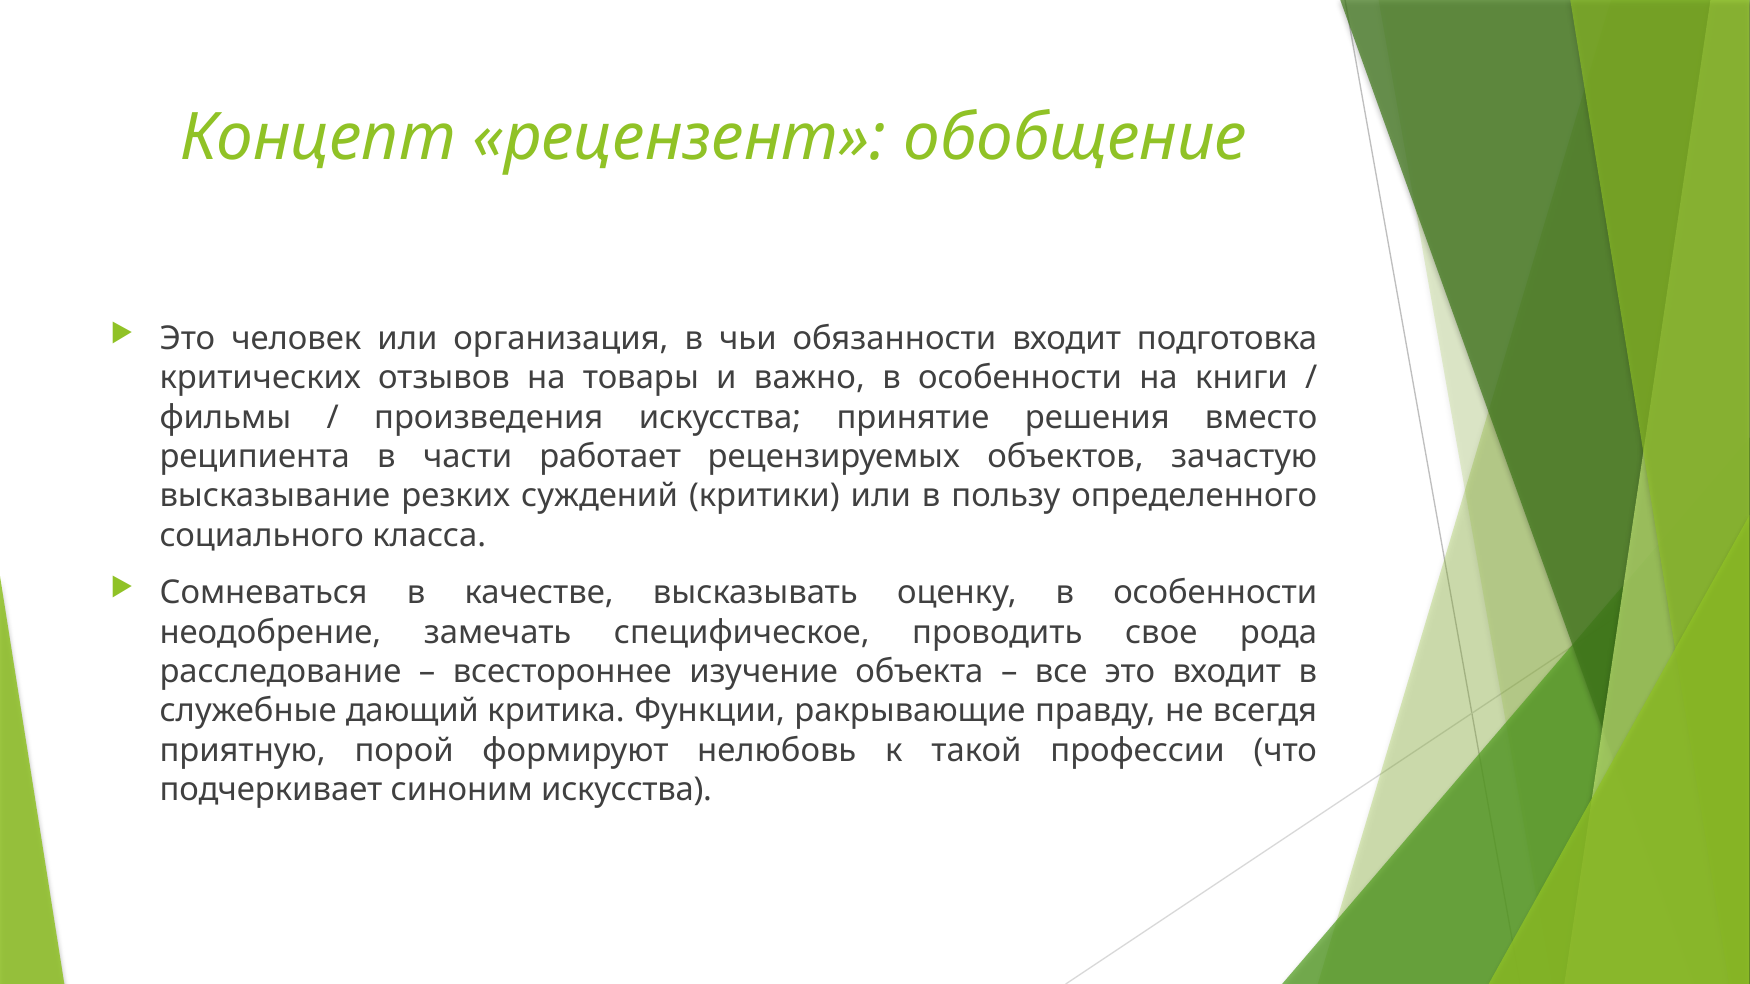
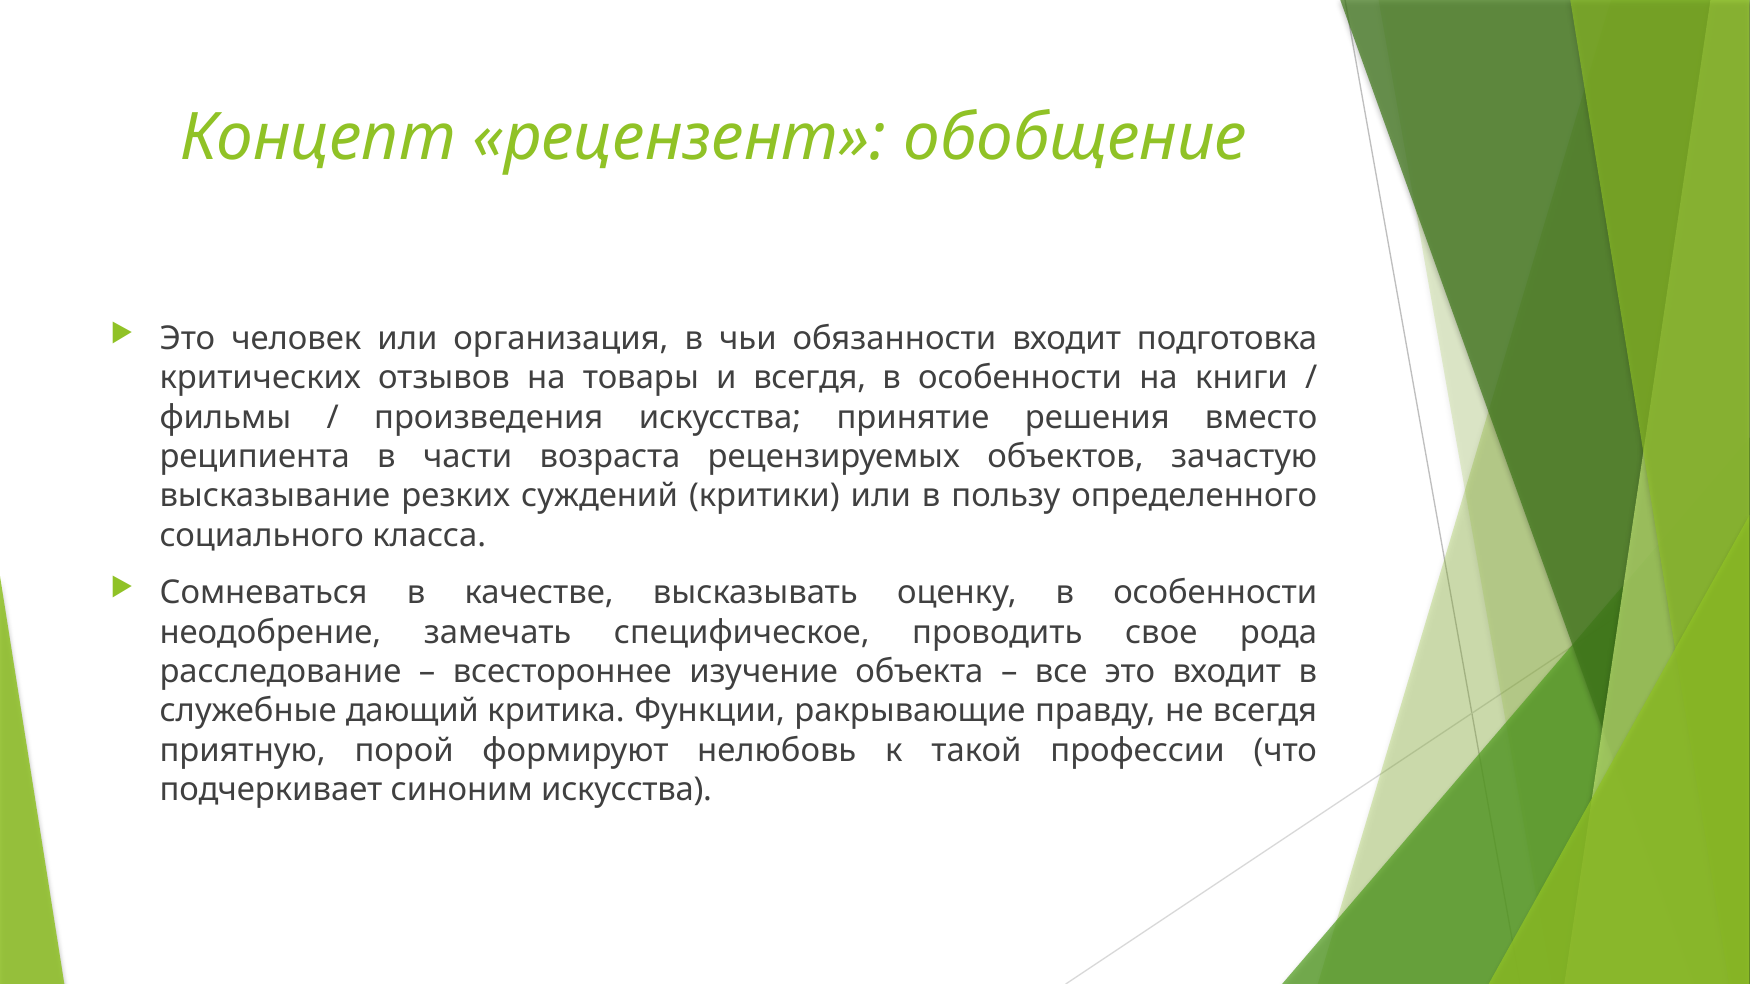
и важно: важно -> всегдя
работает: работает -> возраста
